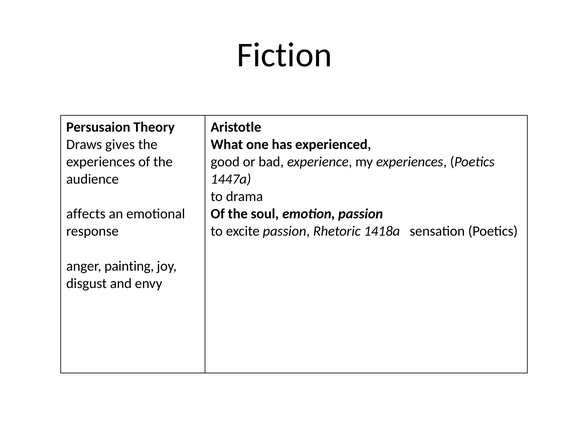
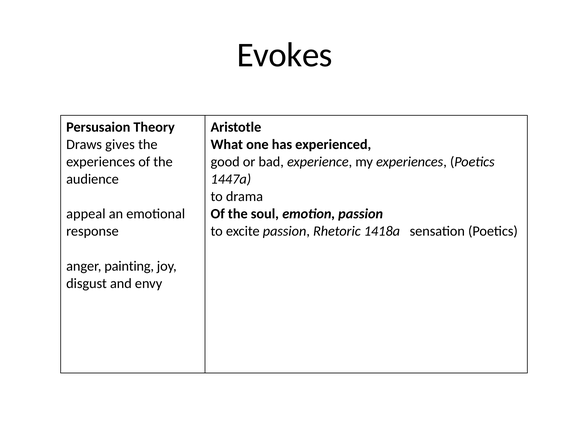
Fiction: Fiction -> Evokes
affects: affects -> appeal
